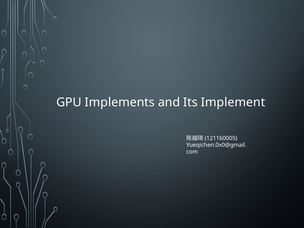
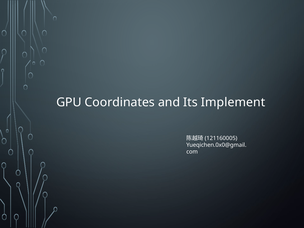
Implements: Implements -> Coordinates
